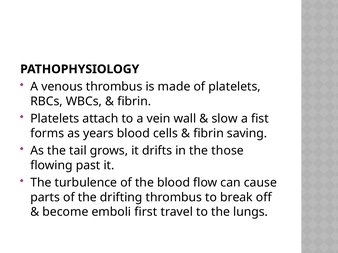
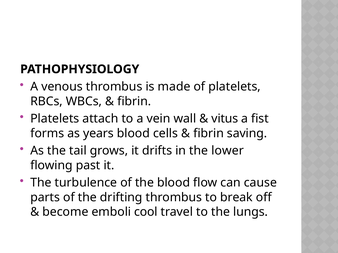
slow: slow -> vitus
those: those -> lower
first: first -> cool
